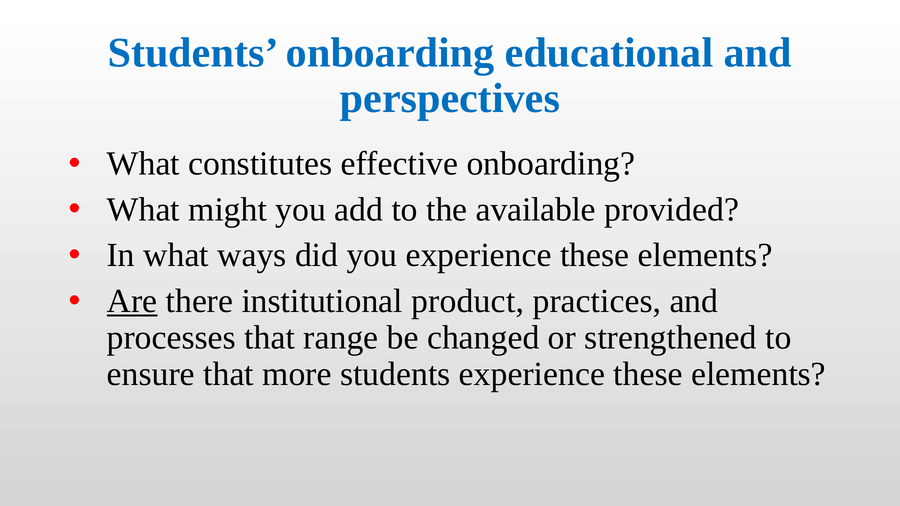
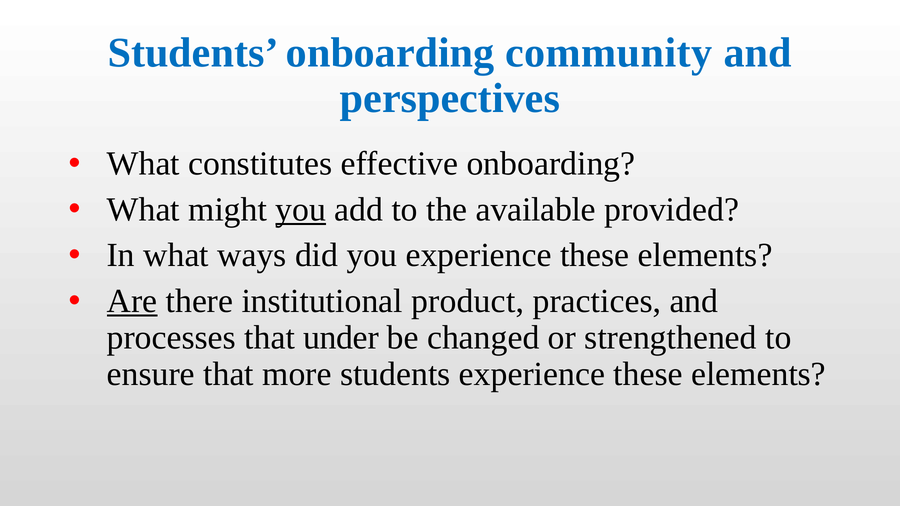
educational: educational -> community
you at (301, 210) underline: none -> present
range: range -> under
